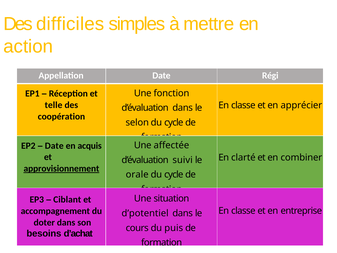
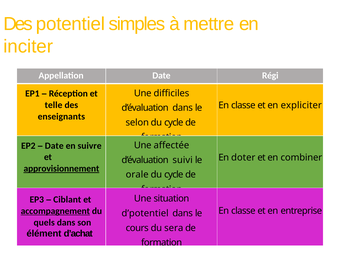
difficiles: difficiles -> potentiel
action: action -> inciter
fonction: fonction -> difficiles
apprécier: apprécier -> expliciter
coopération: coopération -> enseignants
acquis: acquis -> suivre
clarté: clarté -> doter
accompagnement underline: none -> present
doter: doter -> quels
puis: puis -> sera
besoins: besoins -> élément
